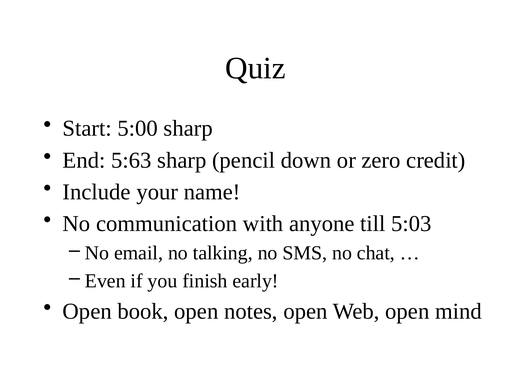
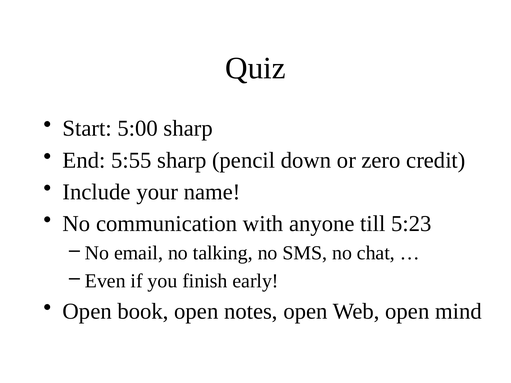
5:63: 5:63 -> 5:55
5:03: 5:03 -> 5:23
